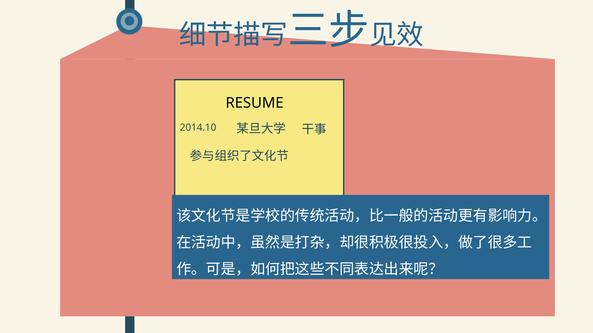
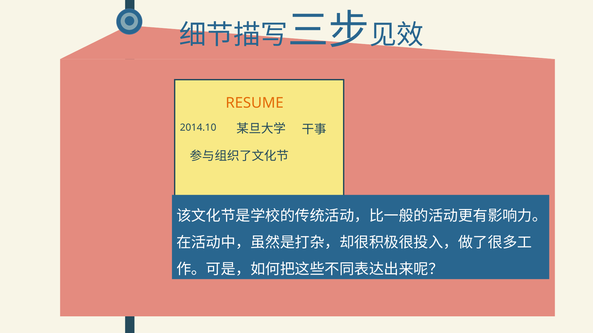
RESUME colour: black -> orange
